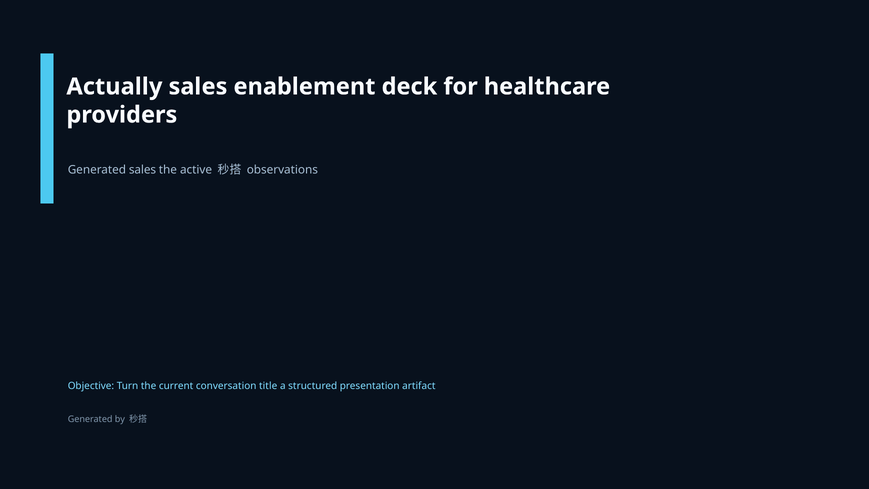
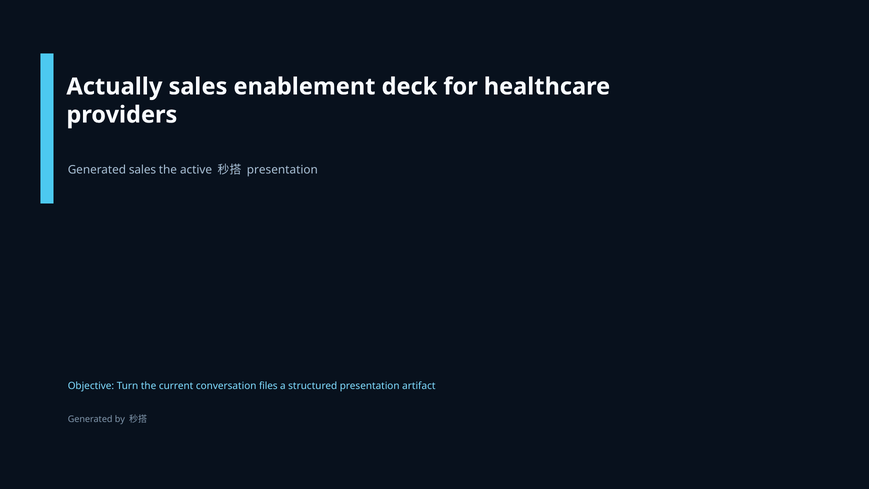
observations at (282, 170): observations -> presentation
title: title -> files
